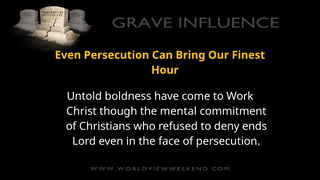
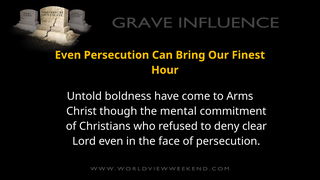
Work: Work -> Arms
ends: ends -> clear
